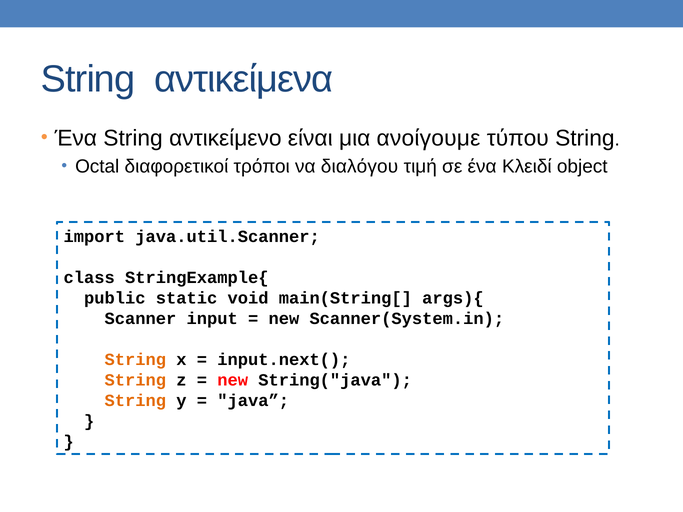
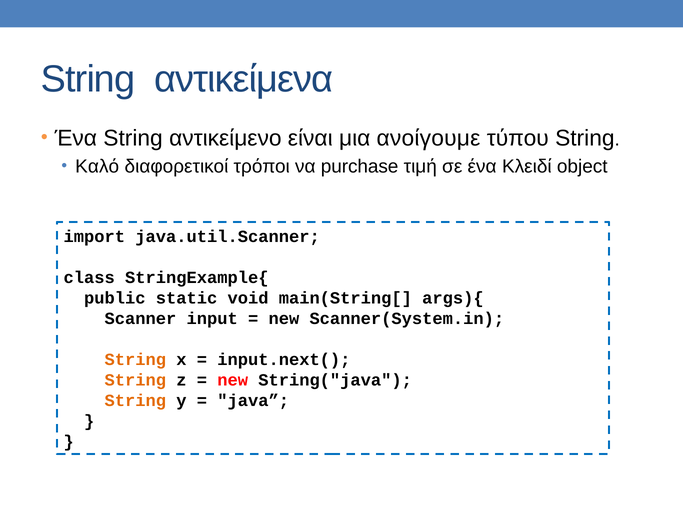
Octal: Octal -> Καλό
διαλόγου: διαλόγου -> purchase
